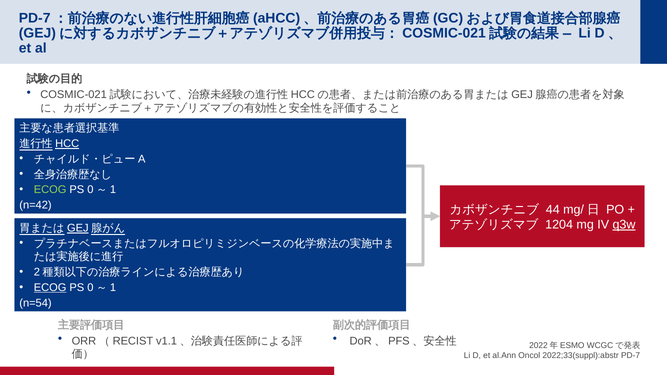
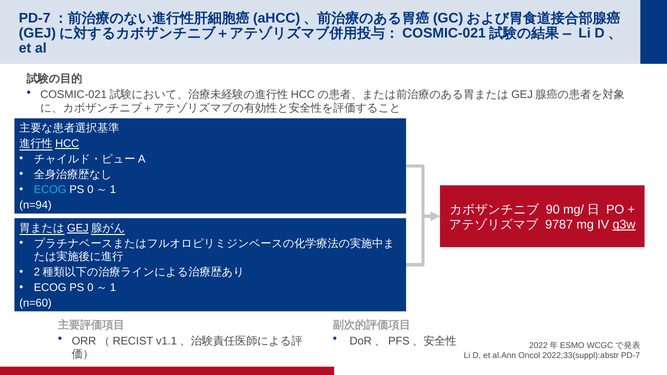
ECOG at (50, 190) colour: light green -> light blue
n=42: n=42 -> n=94
44: 44 -> 90
1204: 1204 -> 9787
ECOG at (50, 288) underline: present -> none
n=54: n=54 -> n=60
